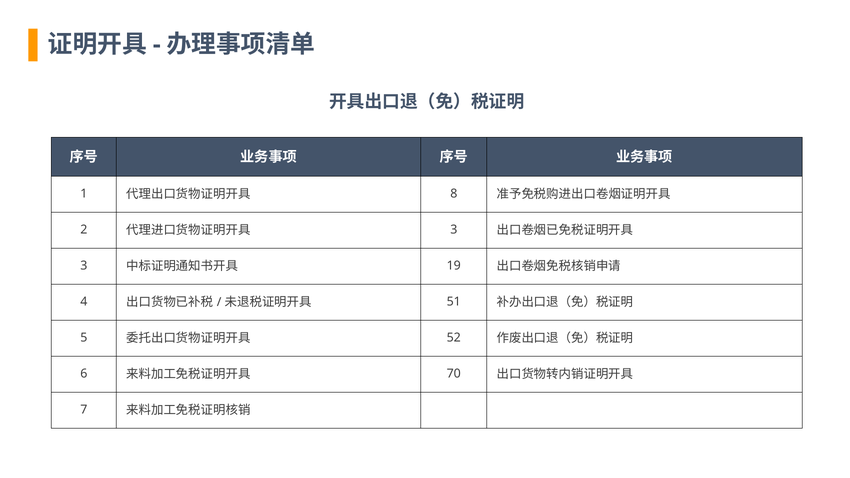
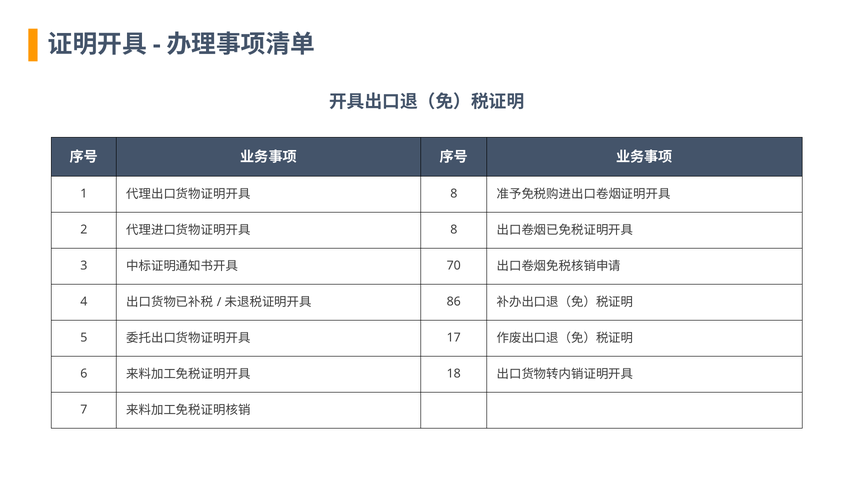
3 at (454, 230): 3 -> 8
19: 19 -> 70
51: 51 -> 86
52: 52 -> 17
70: 70 -> 18
